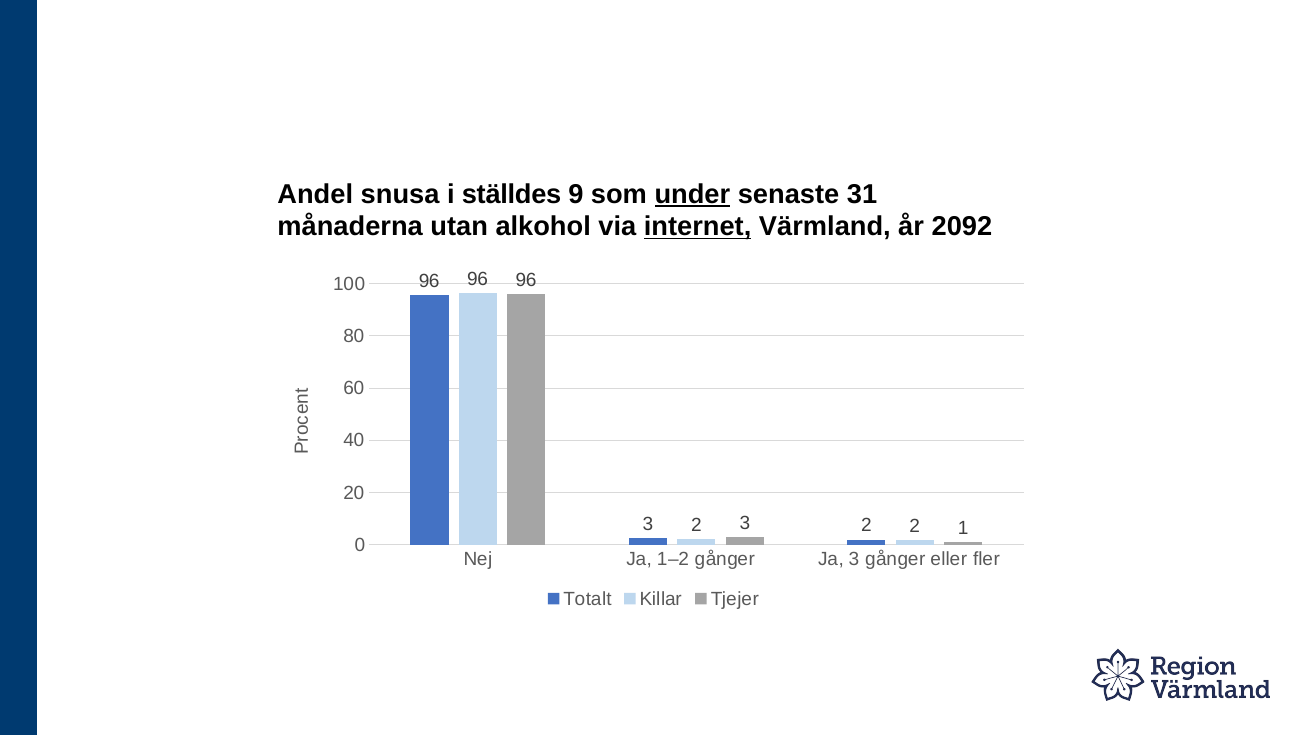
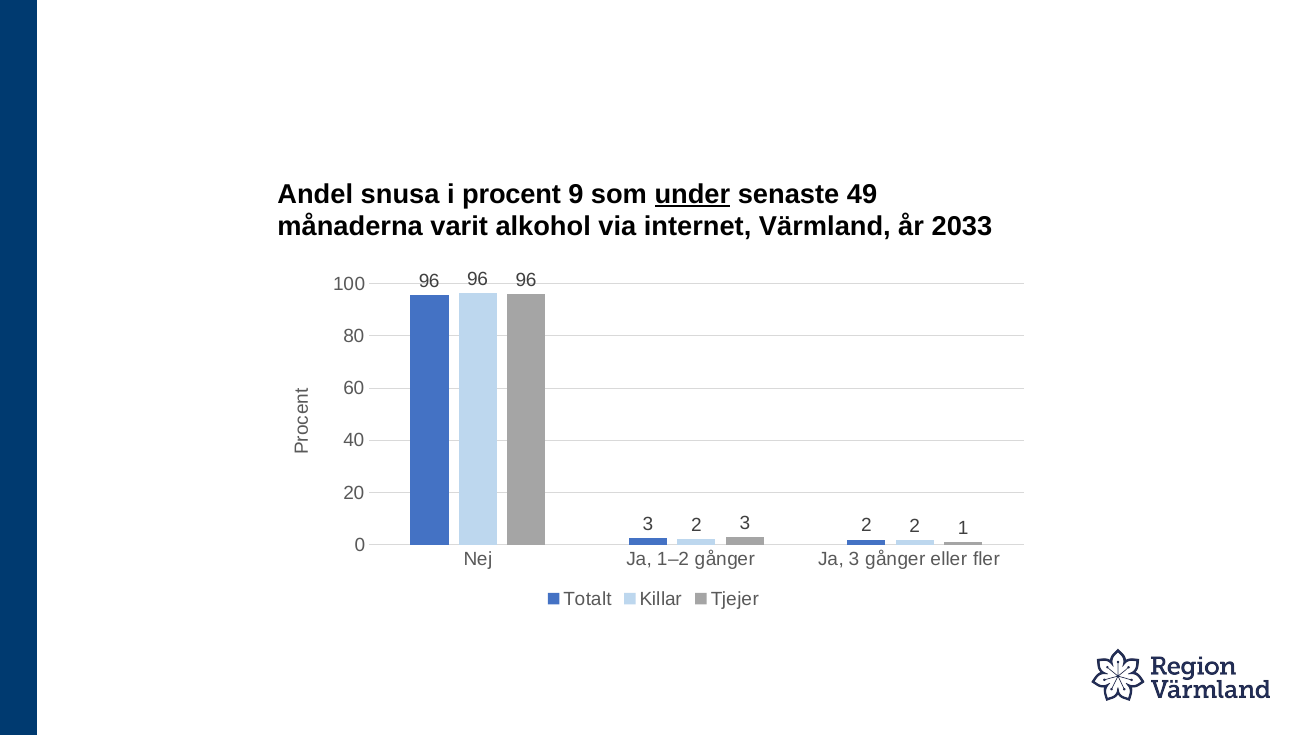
ställdes: ställdes -> procent
31: 31 -> 49
utan: utan -> varit
internet underline: present -> none
2092: 2092 -> 2033
